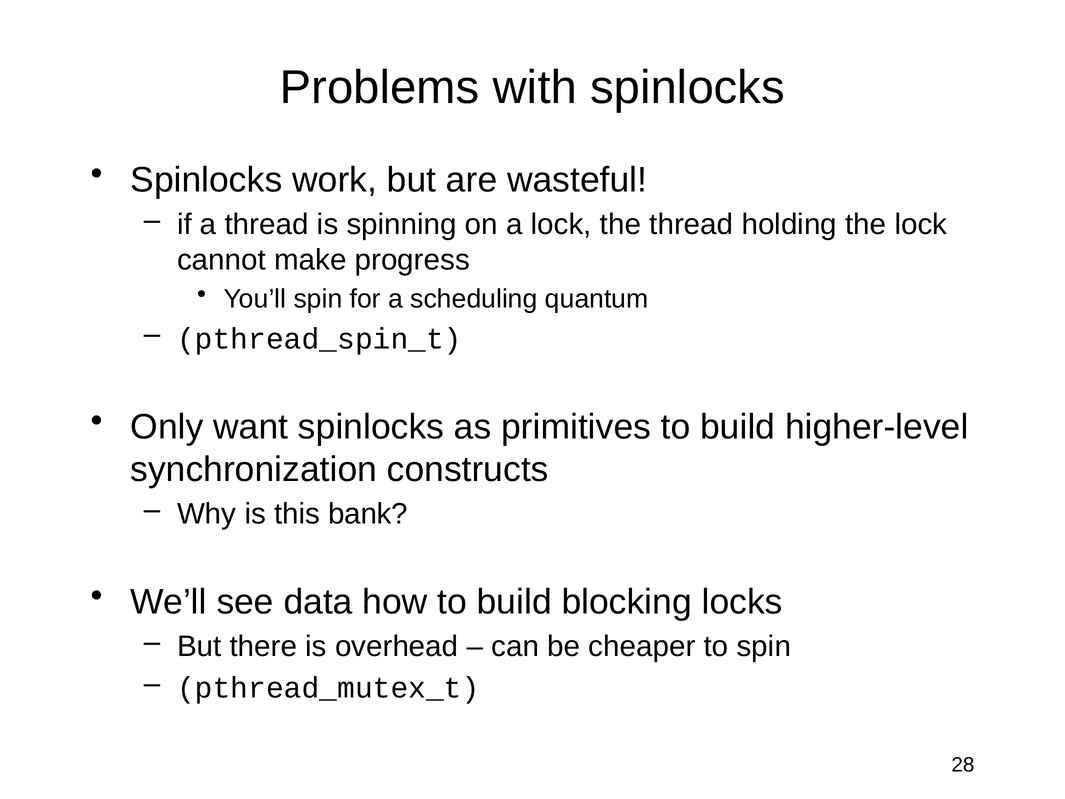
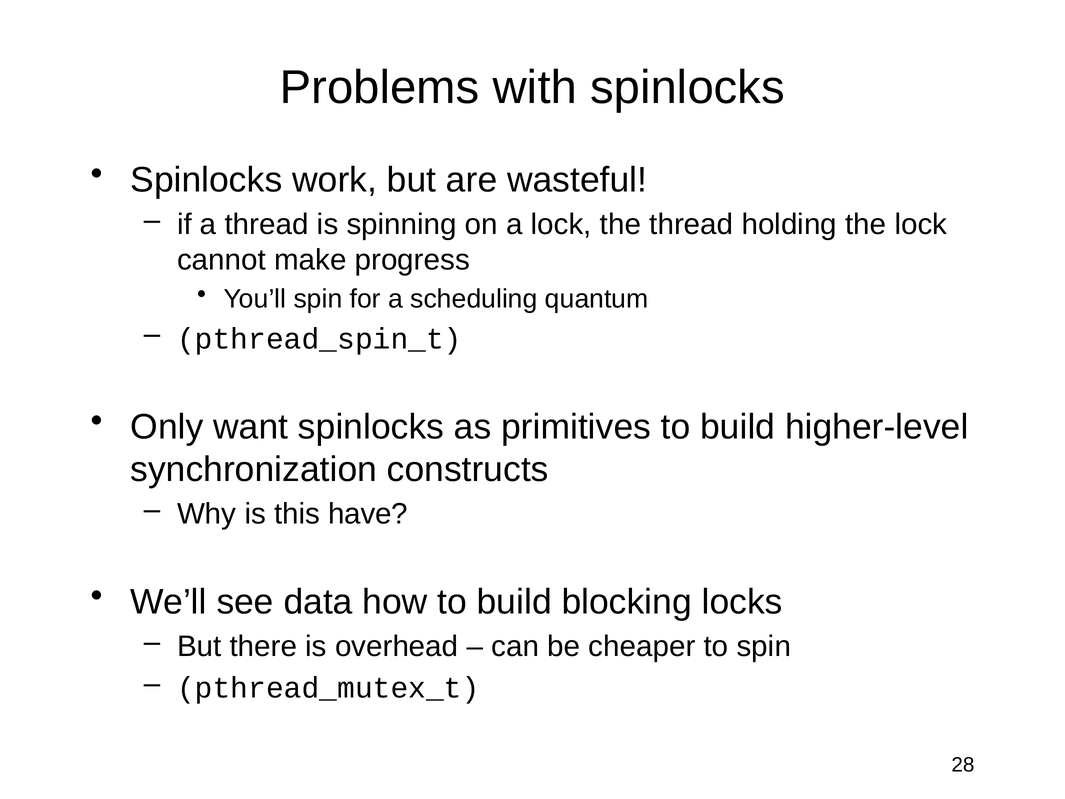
bank: bank -> have
